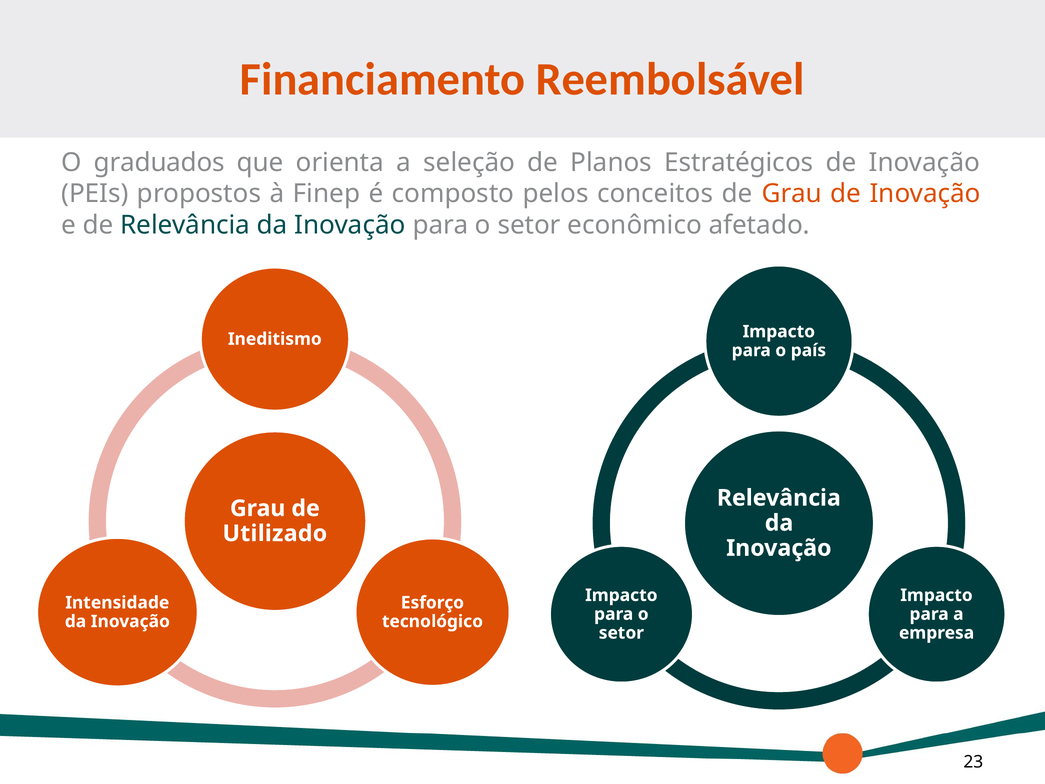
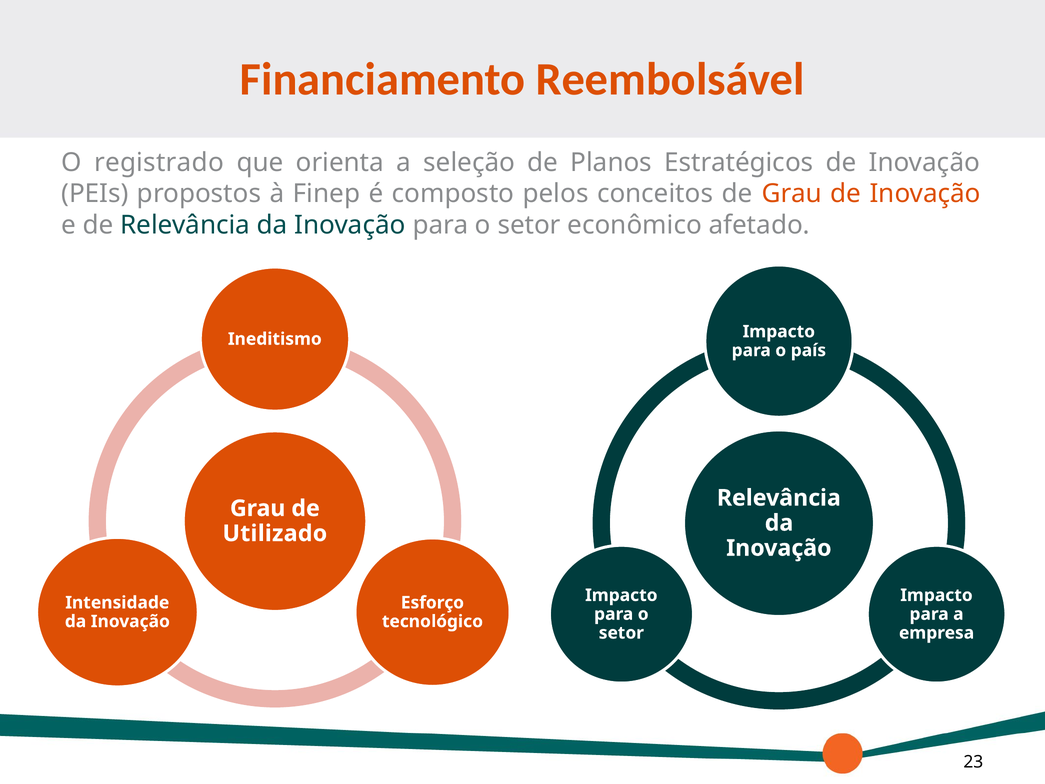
graduados: graduados -> registrado
